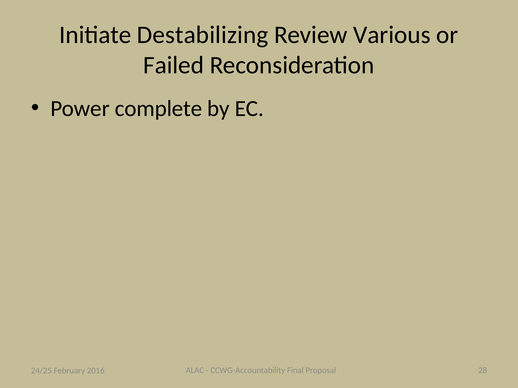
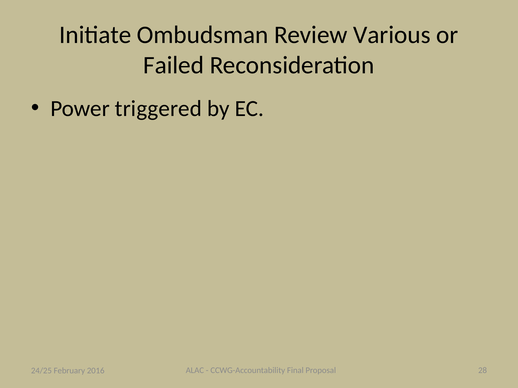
Destabilizing: Destabilizing -> Ombudsman
complete: complete -> triggered
